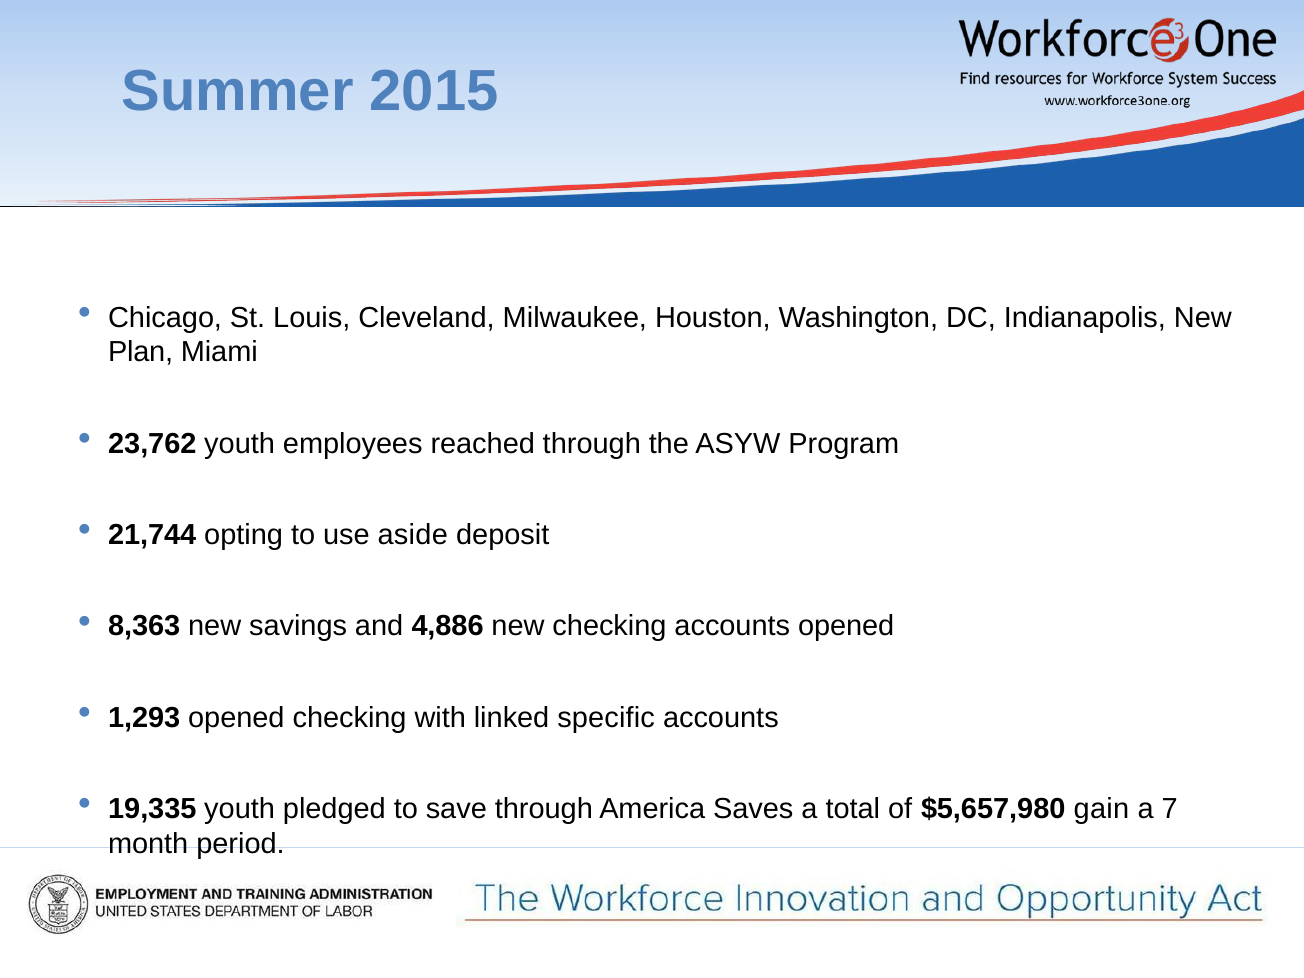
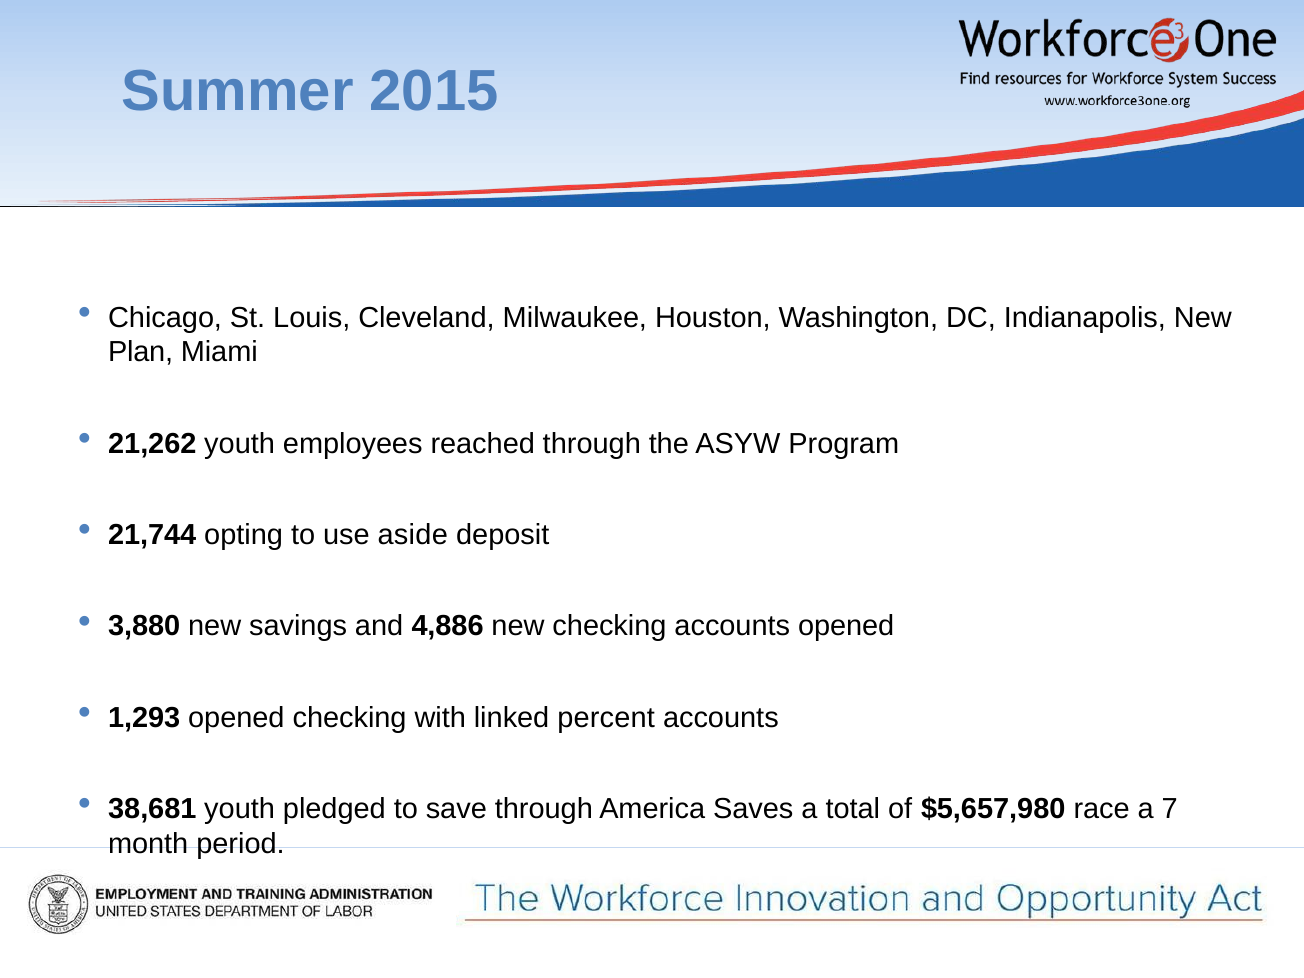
23,762: 23,762 -> 21,262
8,363: 8,363 -> 3,880
specific: specific -> percent
19,335: 19,335 -> 38,681
gain: gain -> race
